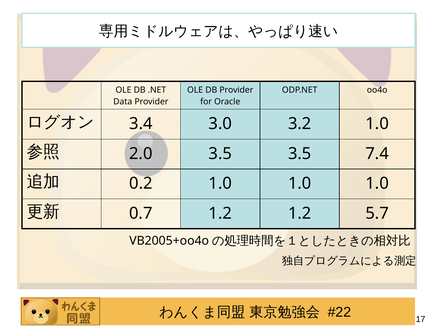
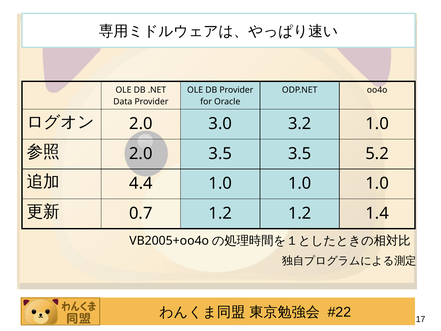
3.4 at (141, 124): 3.4 -> 2.0
7.4: 7.4 -> 5.2
0.2: 0.2 -> 4.4
5.7: 5.7 -> 1.4
